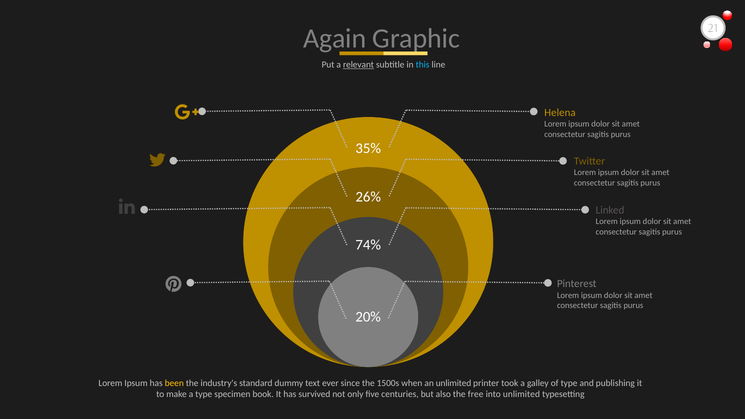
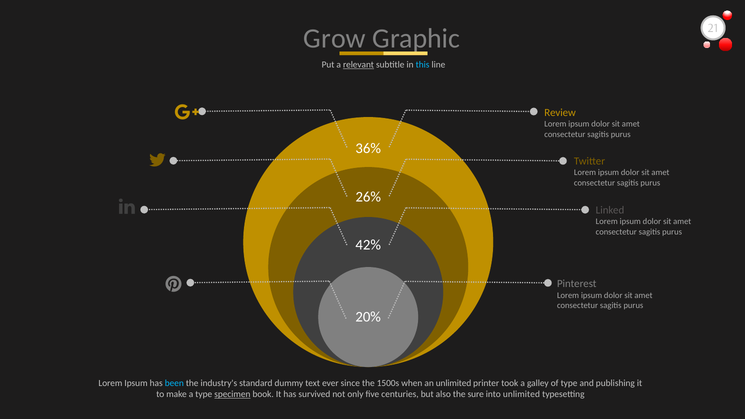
Again: Again -> Grow
Helena: Helena -> Review
35%: 35% -> 36%
74%: 74% -> 42%
been colour: yellow -> light blue
specimen underline: none -> present
free: free -> sure
